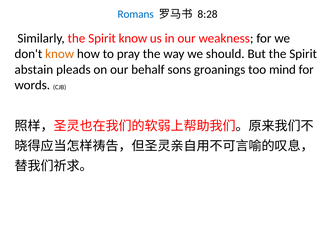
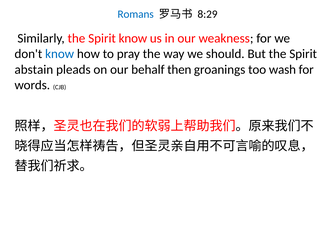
8:28: 8:28 -> 8:29
know at (60, 54) colour: orange -> blue
sons: sons -> then
mind: mind -> wash
